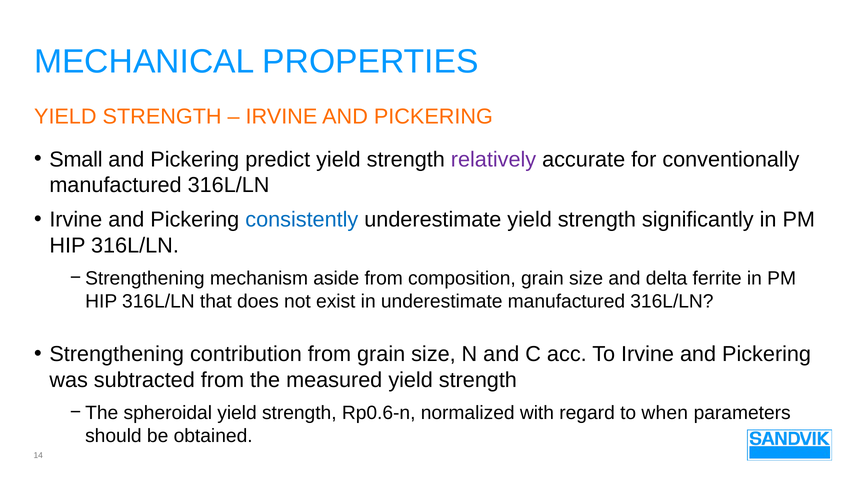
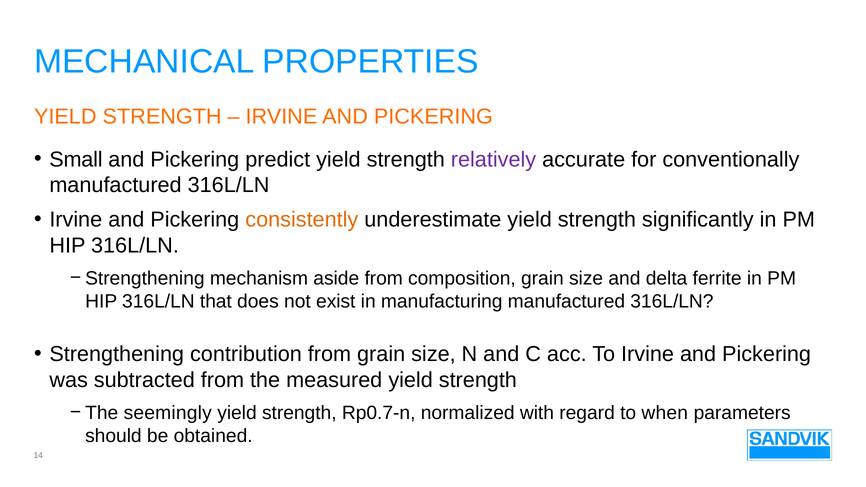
consistently colour: blue -> orange
in underestimate: underestimate -> manufacturing
spheroidal: spheroidal -> seemingly
Rp0.6-n: Rp0.6-n -> Rp0.7-n
